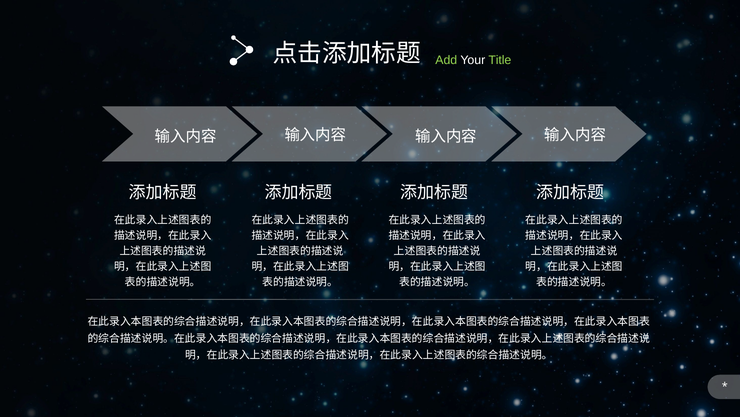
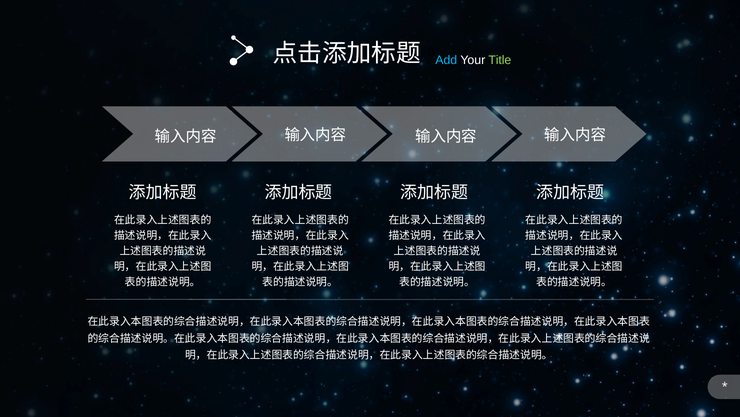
Add colour: light green -> light blue
